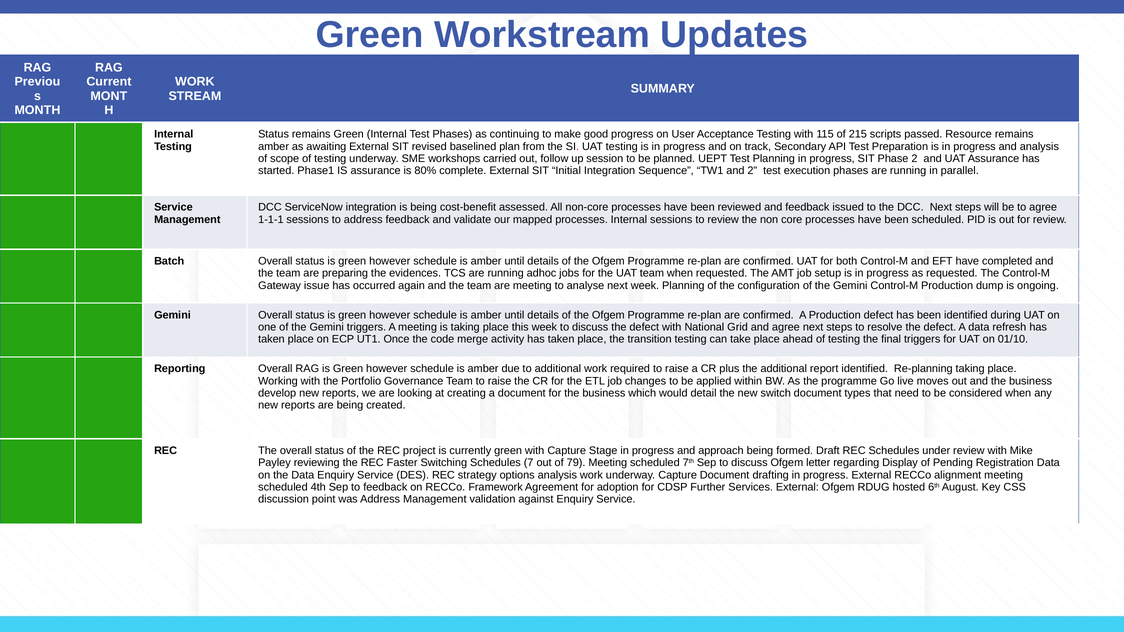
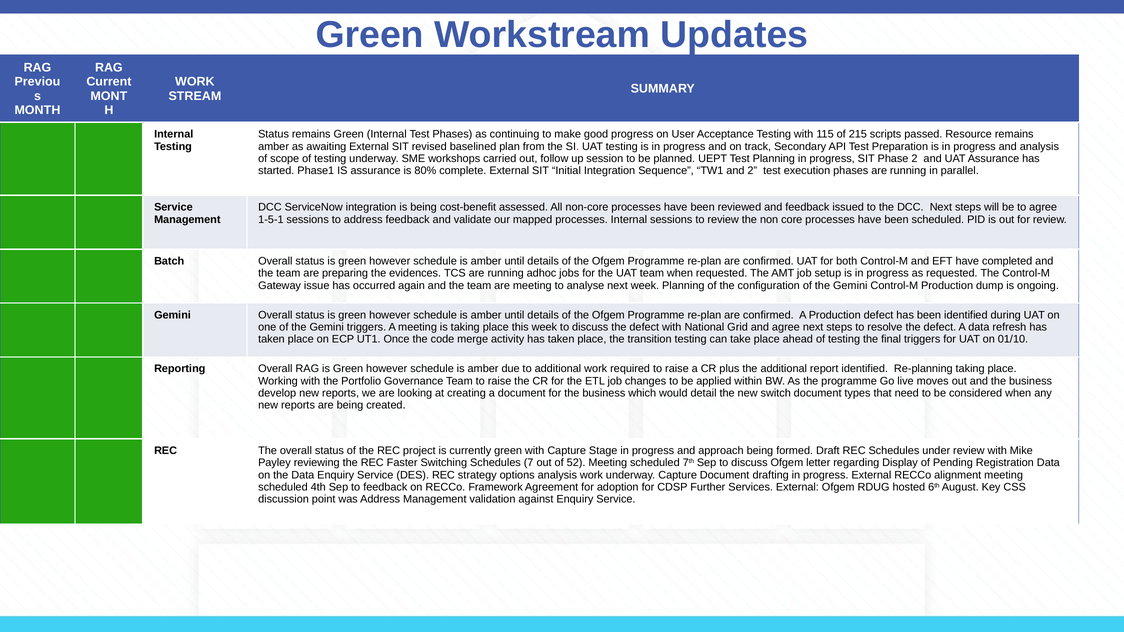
1-1-1: 1-1-1 -> 1-5-1
79: 79 -> 52
